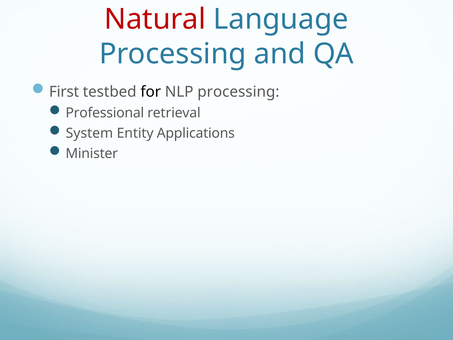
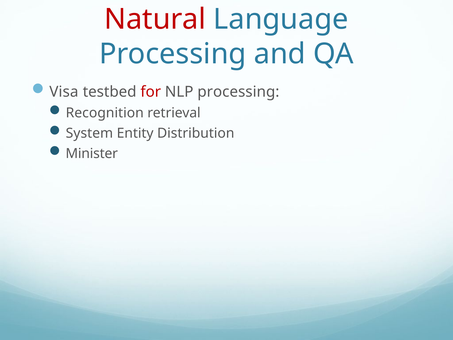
First: First -> Visa
for colour: black -> red
Professional: Professional -> Recognition
Applications: Applications -> Distribution
